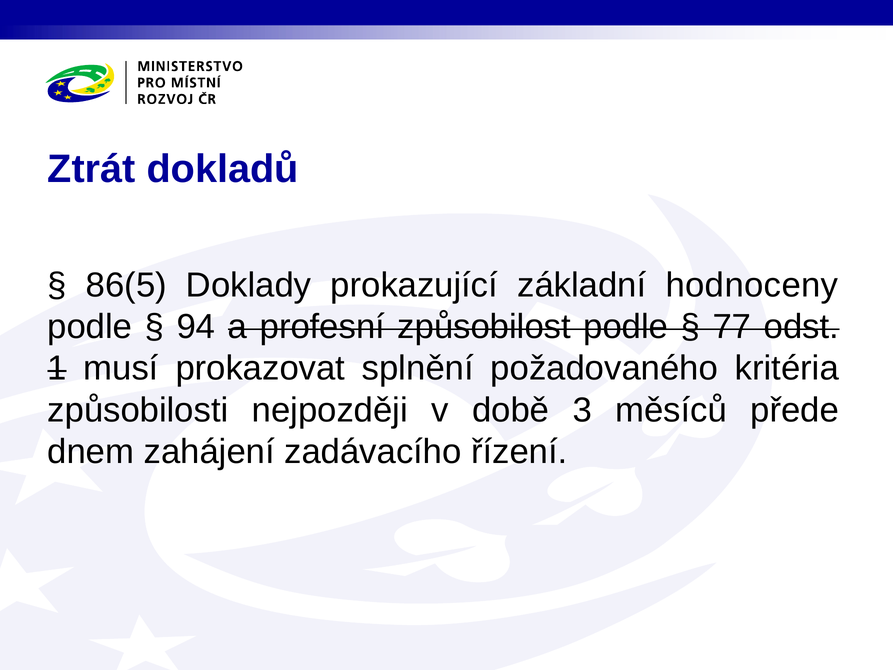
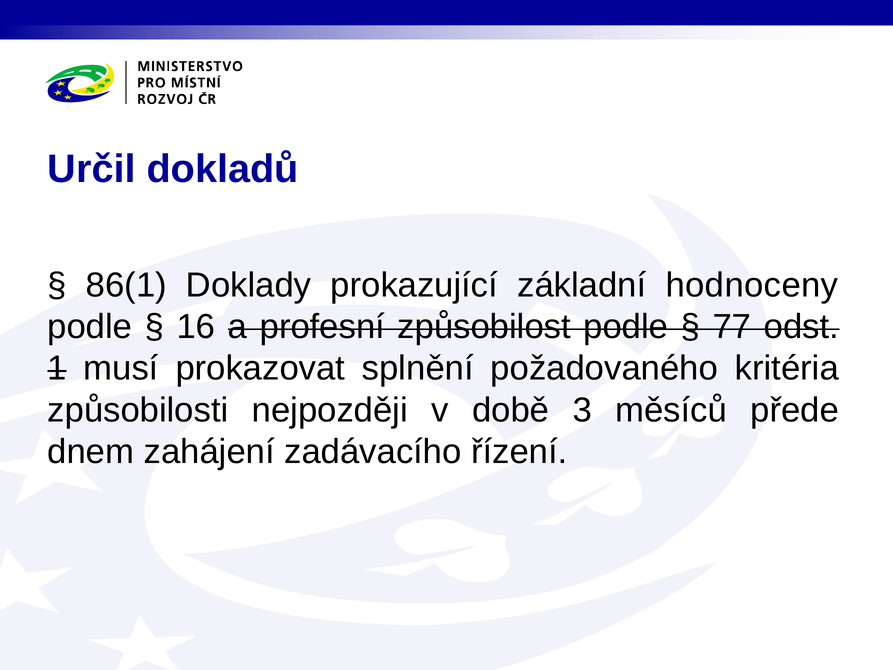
Ztrát: Ztrát -> Určil
86(5: 86(5 -> 86(1
94: 94 -> 16
